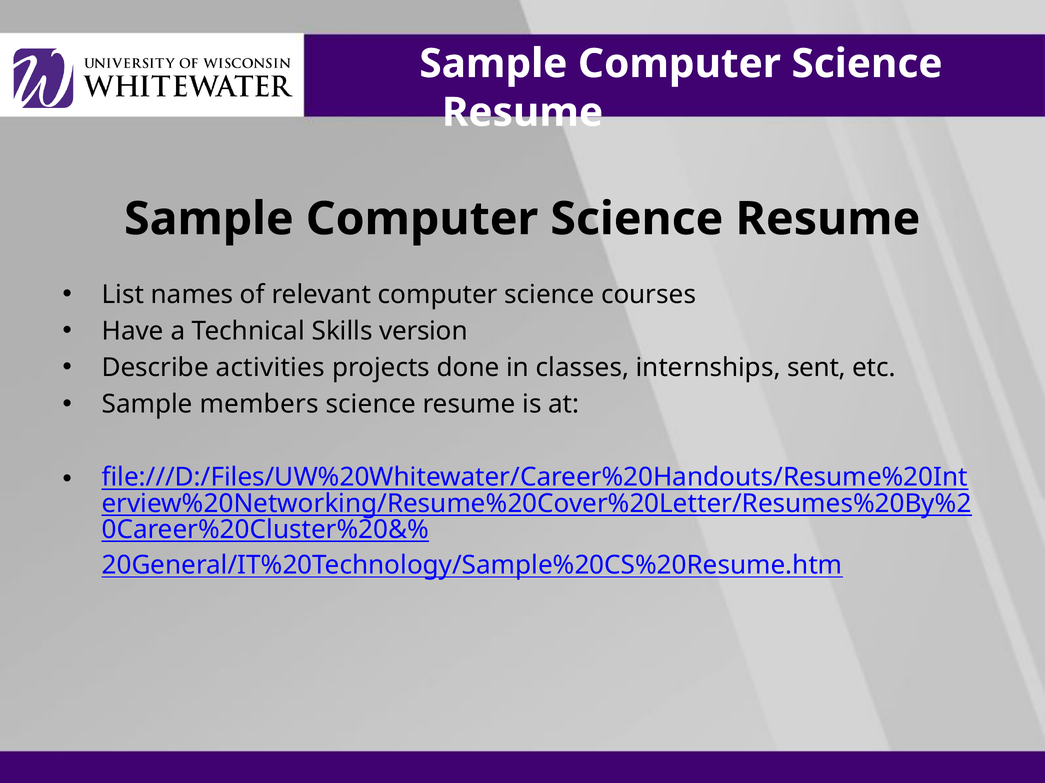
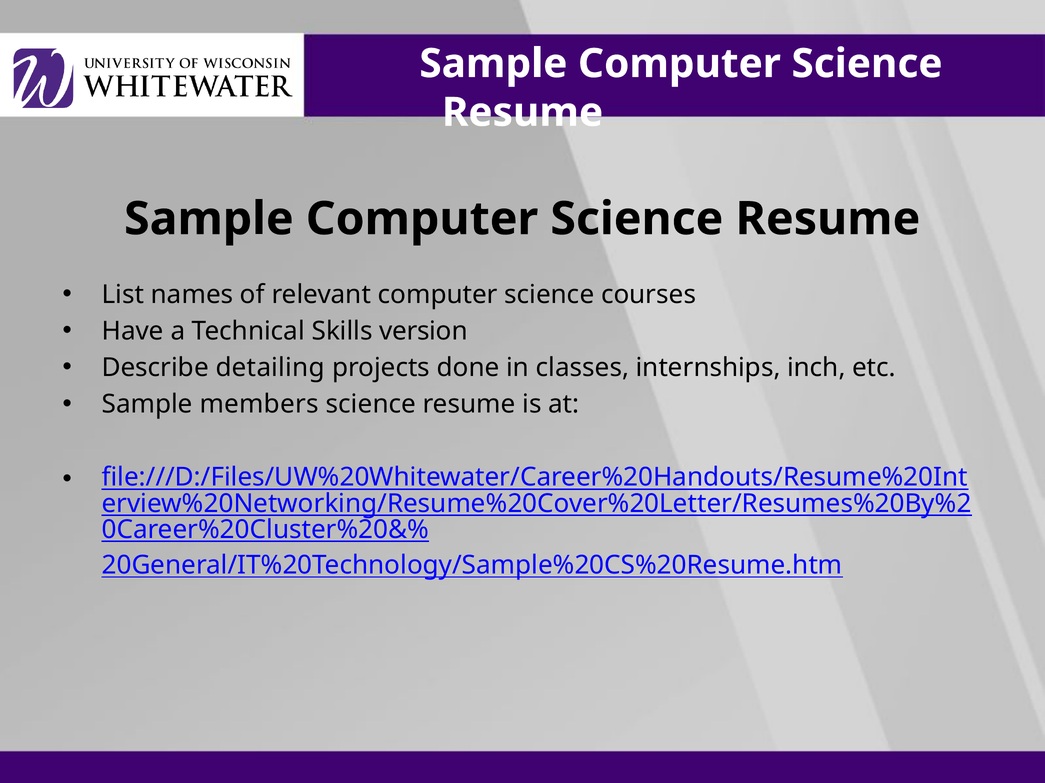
activities: activities -> detailing
sent: sent -> inch
